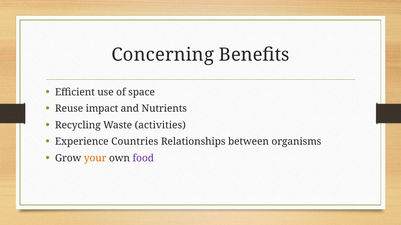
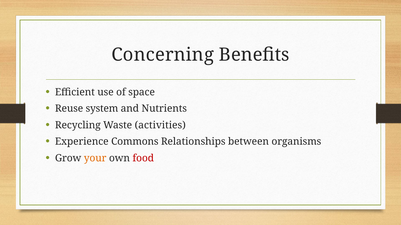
impact: impact -> system
Countries: Countries -> Commons
food colour: purple -> red
